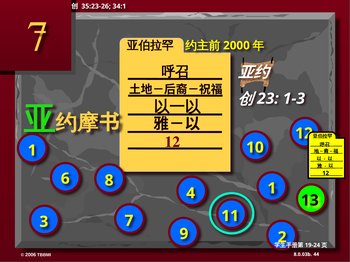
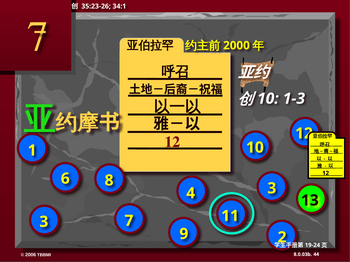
23 at (268, 99): 23 -> 10
4 1: 1 -> 3
